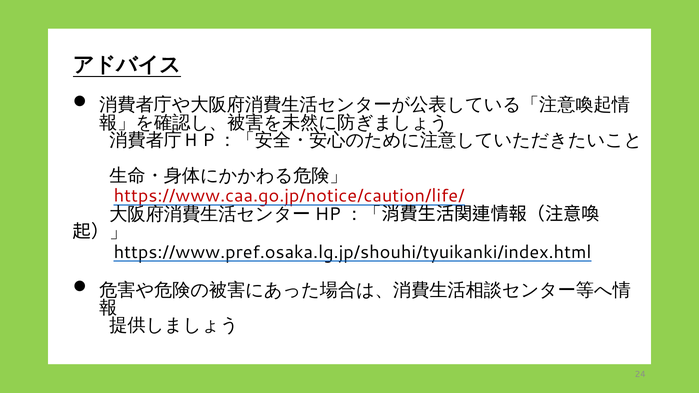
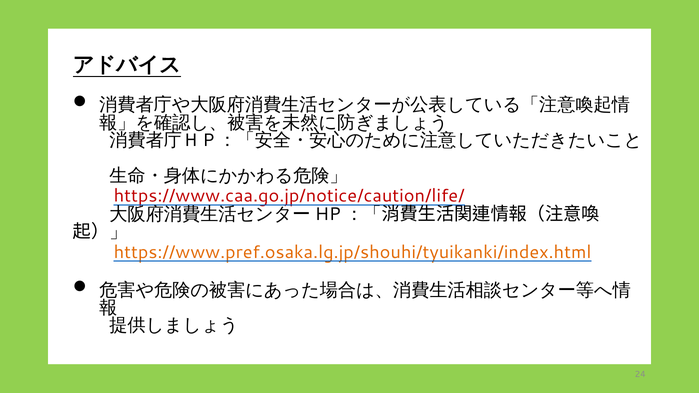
https://www.pref.osaka.lg.jp/shouhi/tyuikanki/index.html colour: black -> orange
